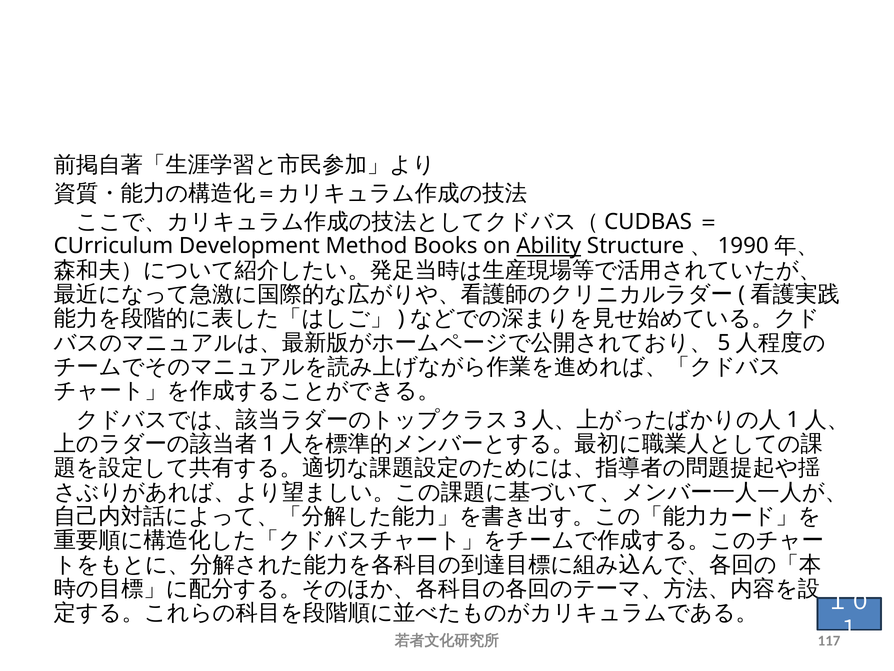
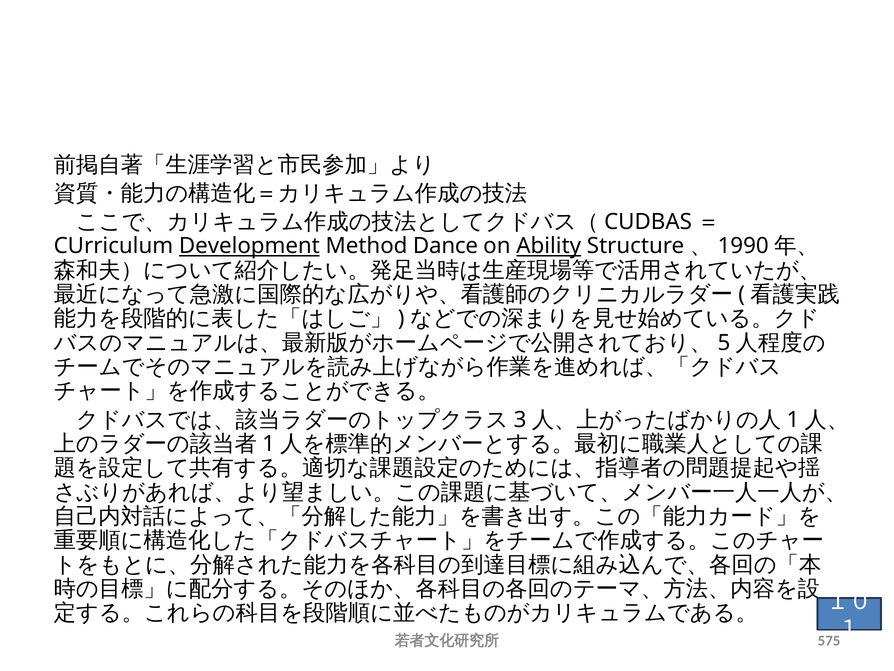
Development underline: none -> present
Books: Books -> Dance
117: 117 -> 575
